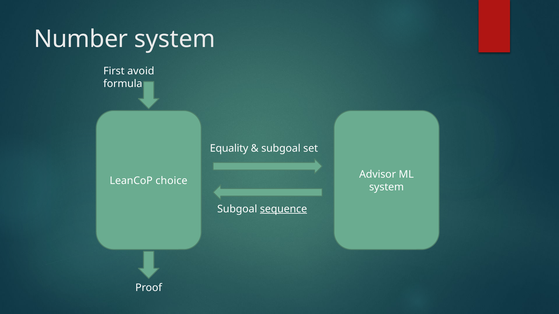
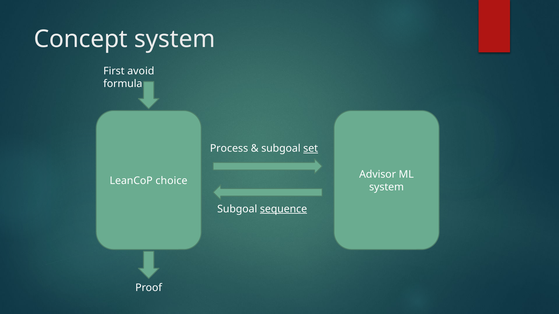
Number: Number -> Concept
Equality: Equality -> Process
set underline: none -> present
